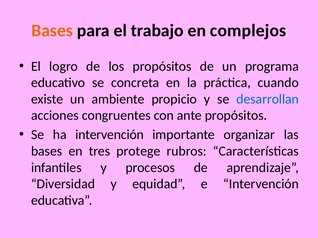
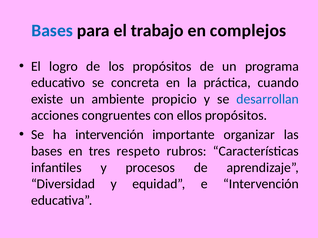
Bases at (52, 31) colour: orange -> blue
ante: ante -> ellos
protege: protege -> respeto
